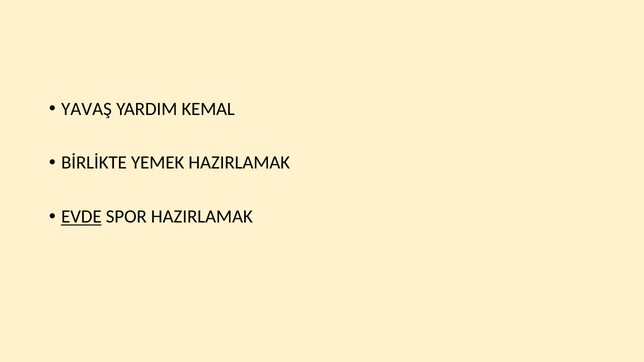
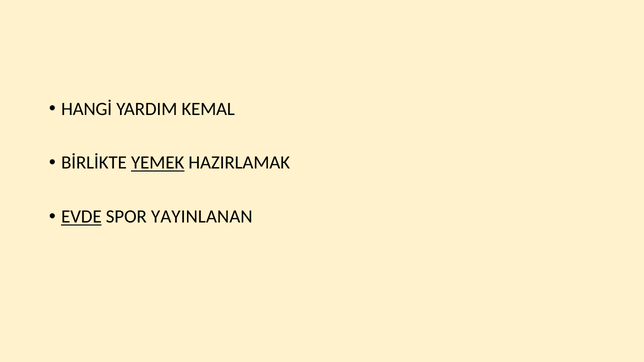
YAVAŞ: YAVAŞ -> HANGİ
YEMEK underline: none -> present
SPOR HAZIRLAMAK: HAZIRLAMAK -> YAYINLANAN
